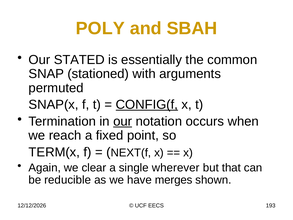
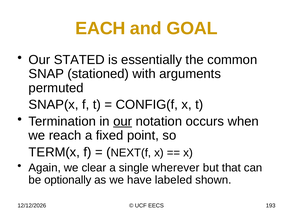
POLY: POLY -> EACH
SBAH: SBAH -> GOAL
CONFIG(f underline: present -> none
reducible: reducible -> optionally
merges: merges -> labeled
